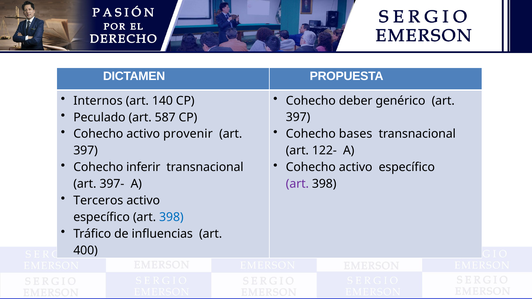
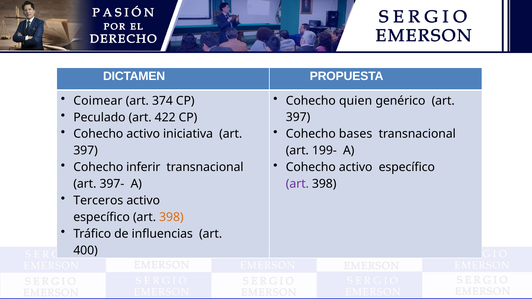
Internos: Internos -> Coimear
140: 140 -> 374
deber: deber -> quien
587: 587 -> 422
provenir: provenir -> iniciativa
122-: 122- -> 199-
398 at (171, 217) colour: blue -> orange
